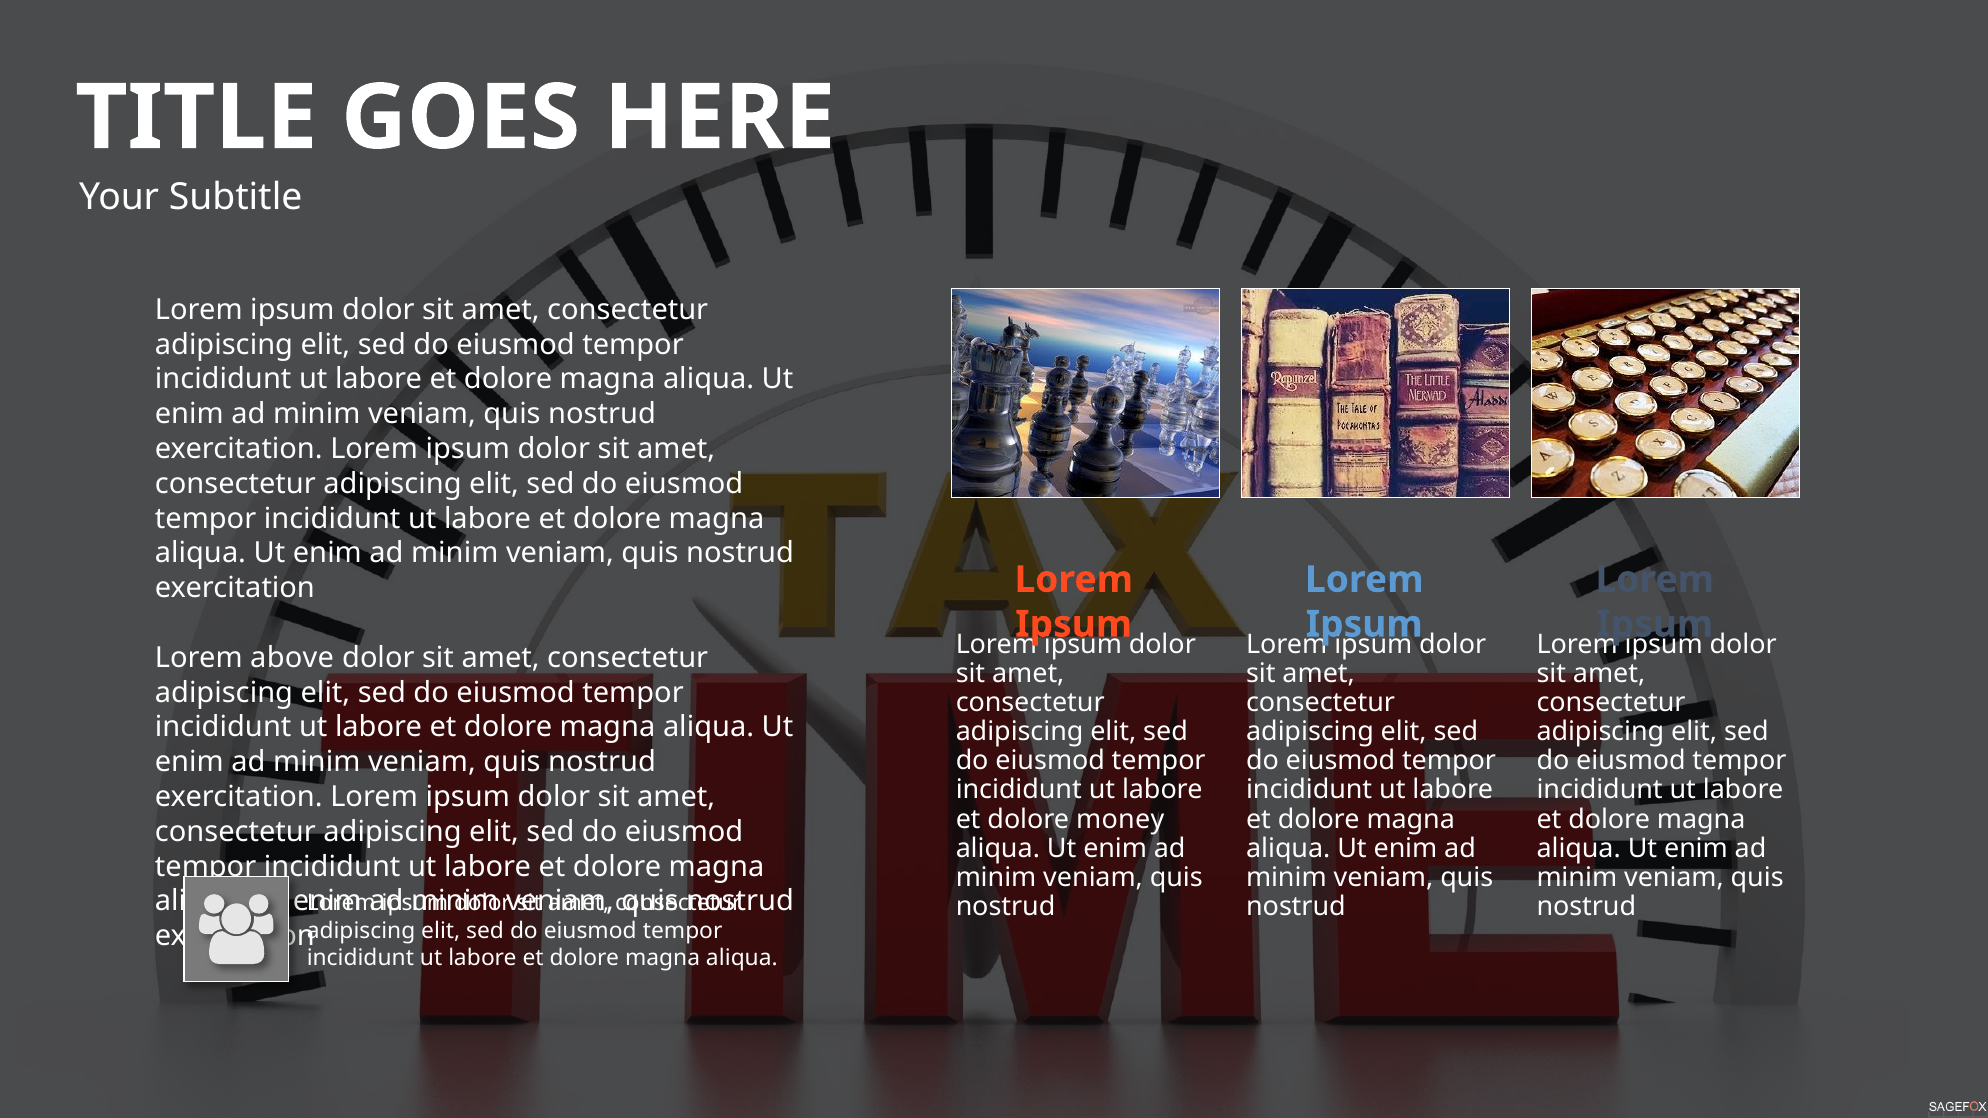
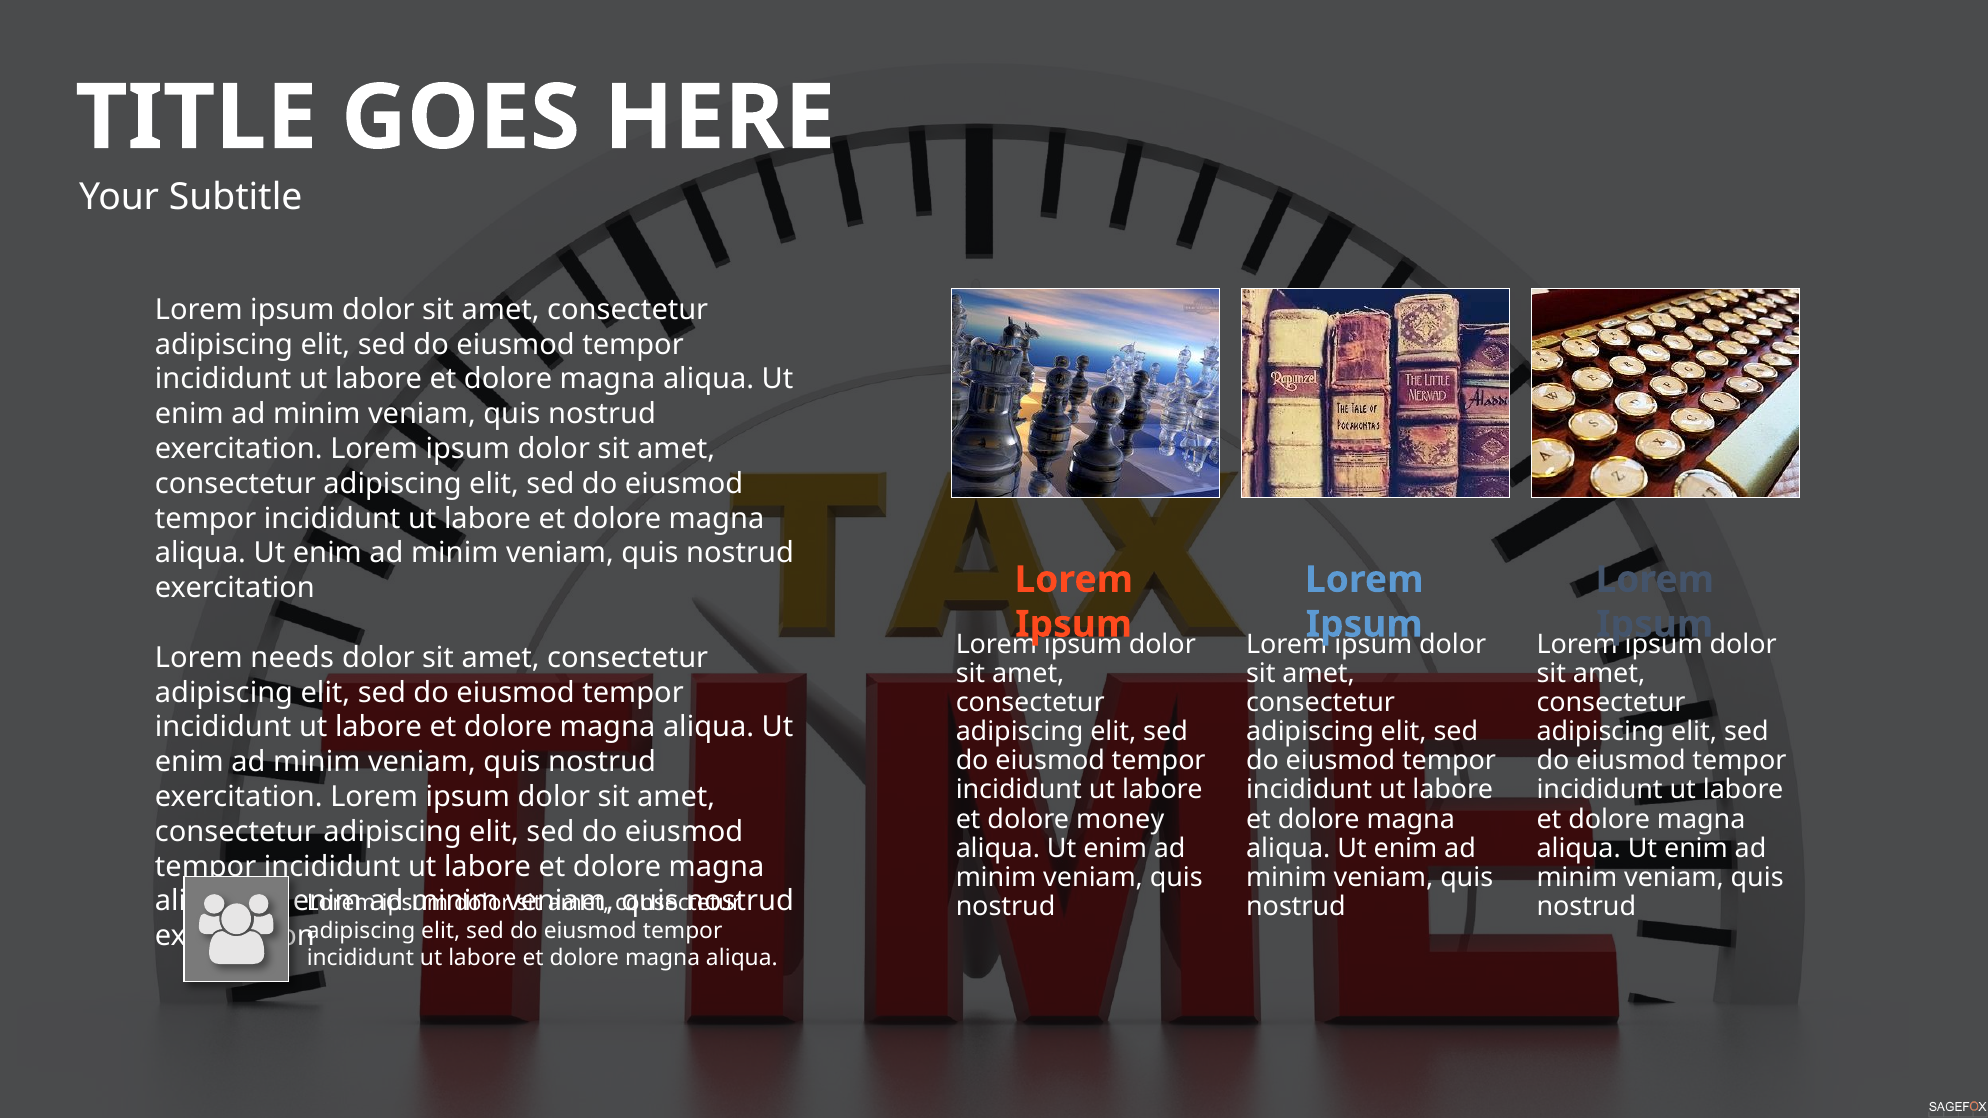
above: above -> needs
